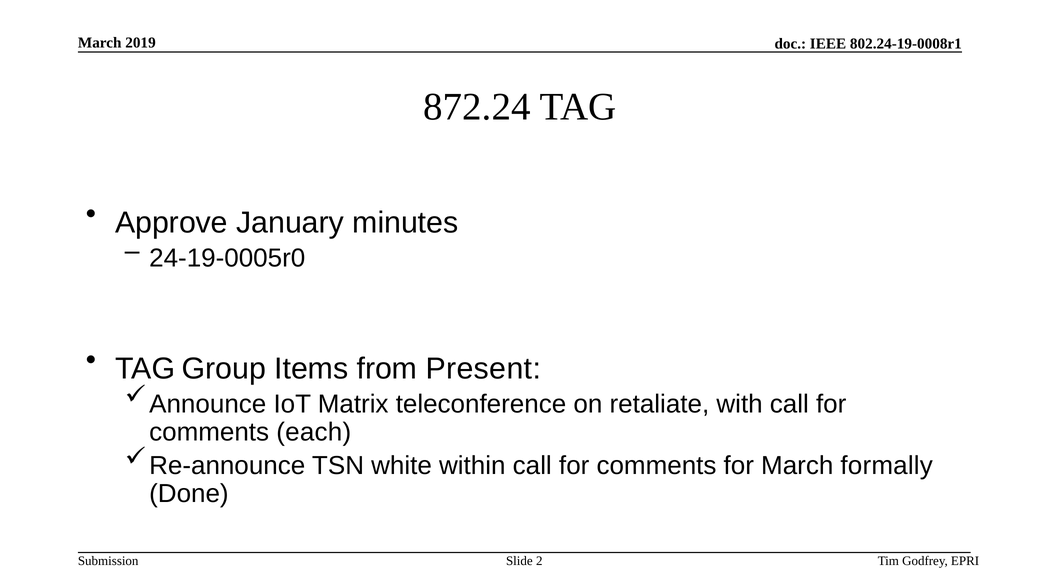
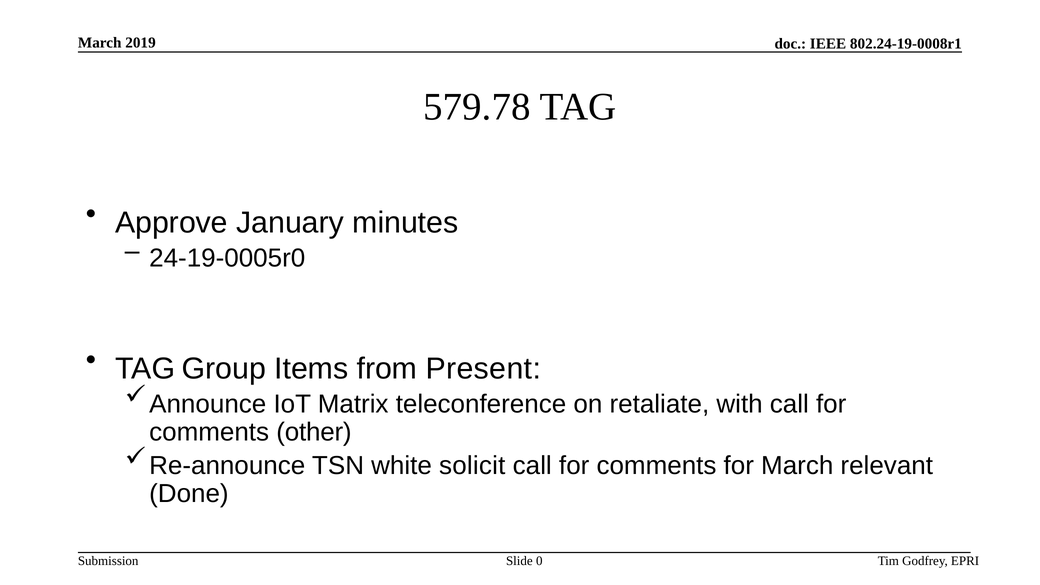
872.24: 872.24 -> 579.78
each: each -> other
within: within -> solicit
formally: formally -> relevant
2: 2 -> 0
